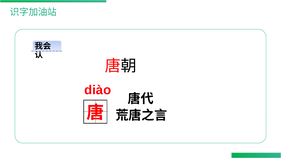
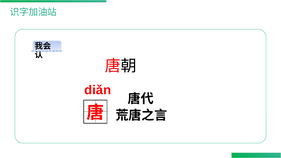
diào: diào -> diǎn
